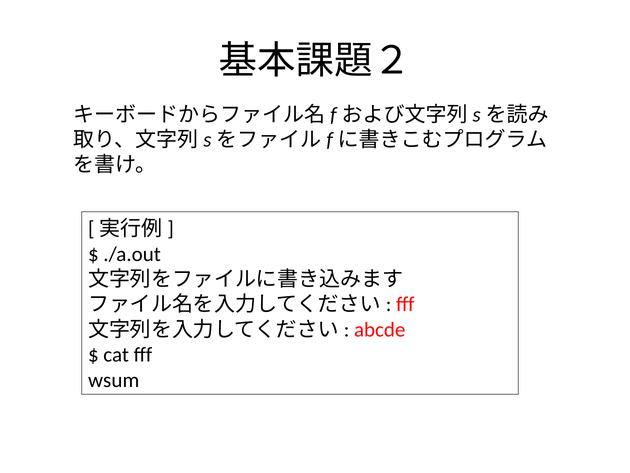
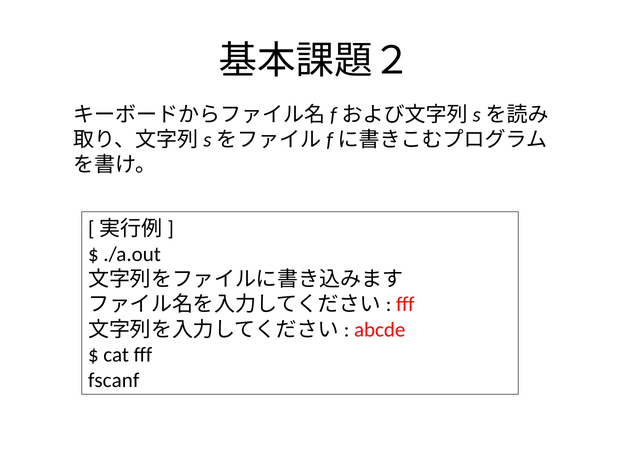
wsum: wsum -> fscanf
